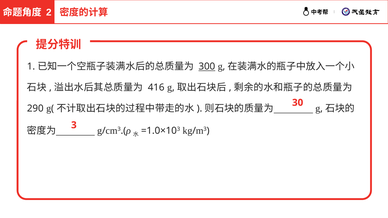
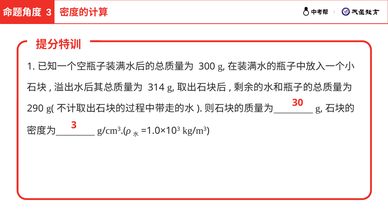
2 at (49, 12): 2 -> 3
300 underline: present -> none
416: 416 -> 314
